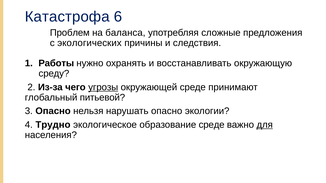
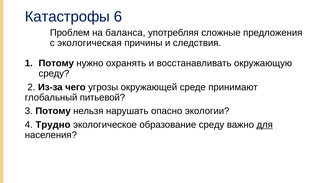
Катастрофа: Катастрофа -> Катастрофы
экологических: экологических -> экологическая
Работы at (56, 63): Работы -> Потому
угрозы underline: present -> none
3 Опасно: Опасно -> Потому
образование среде: среде -> среду
